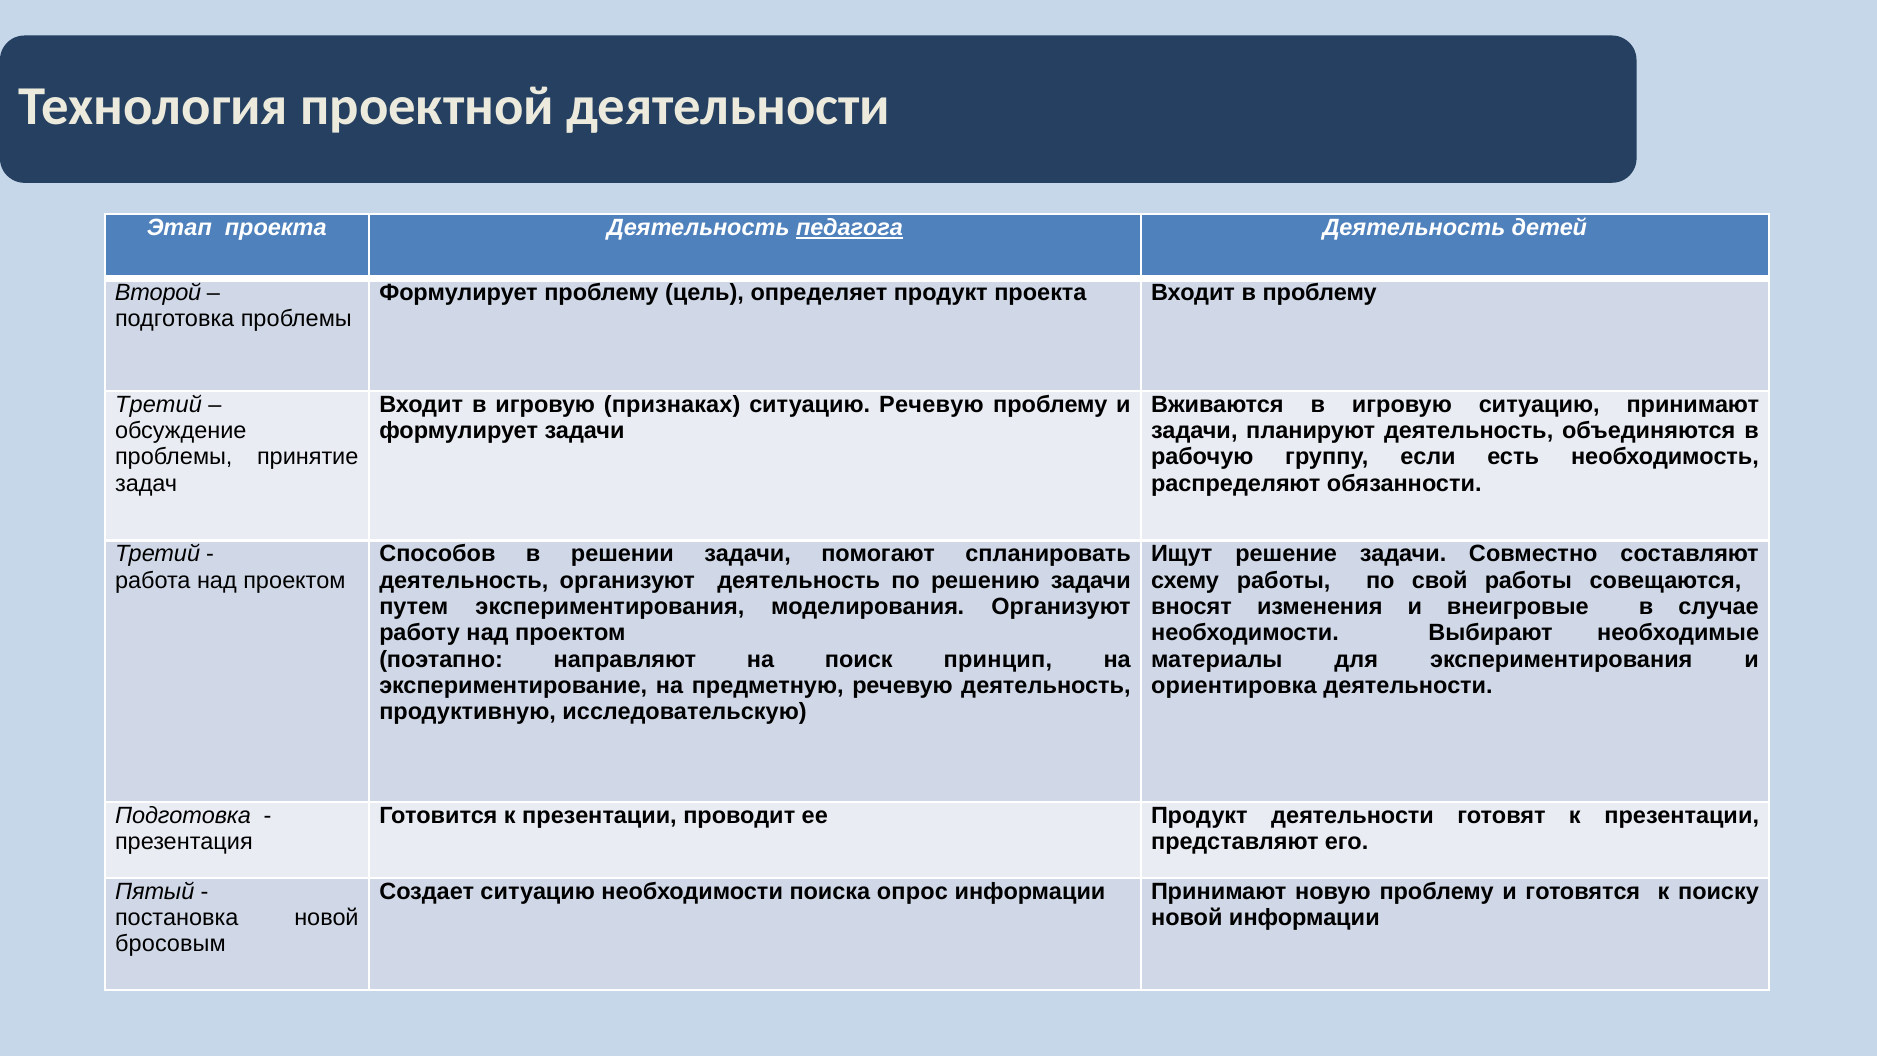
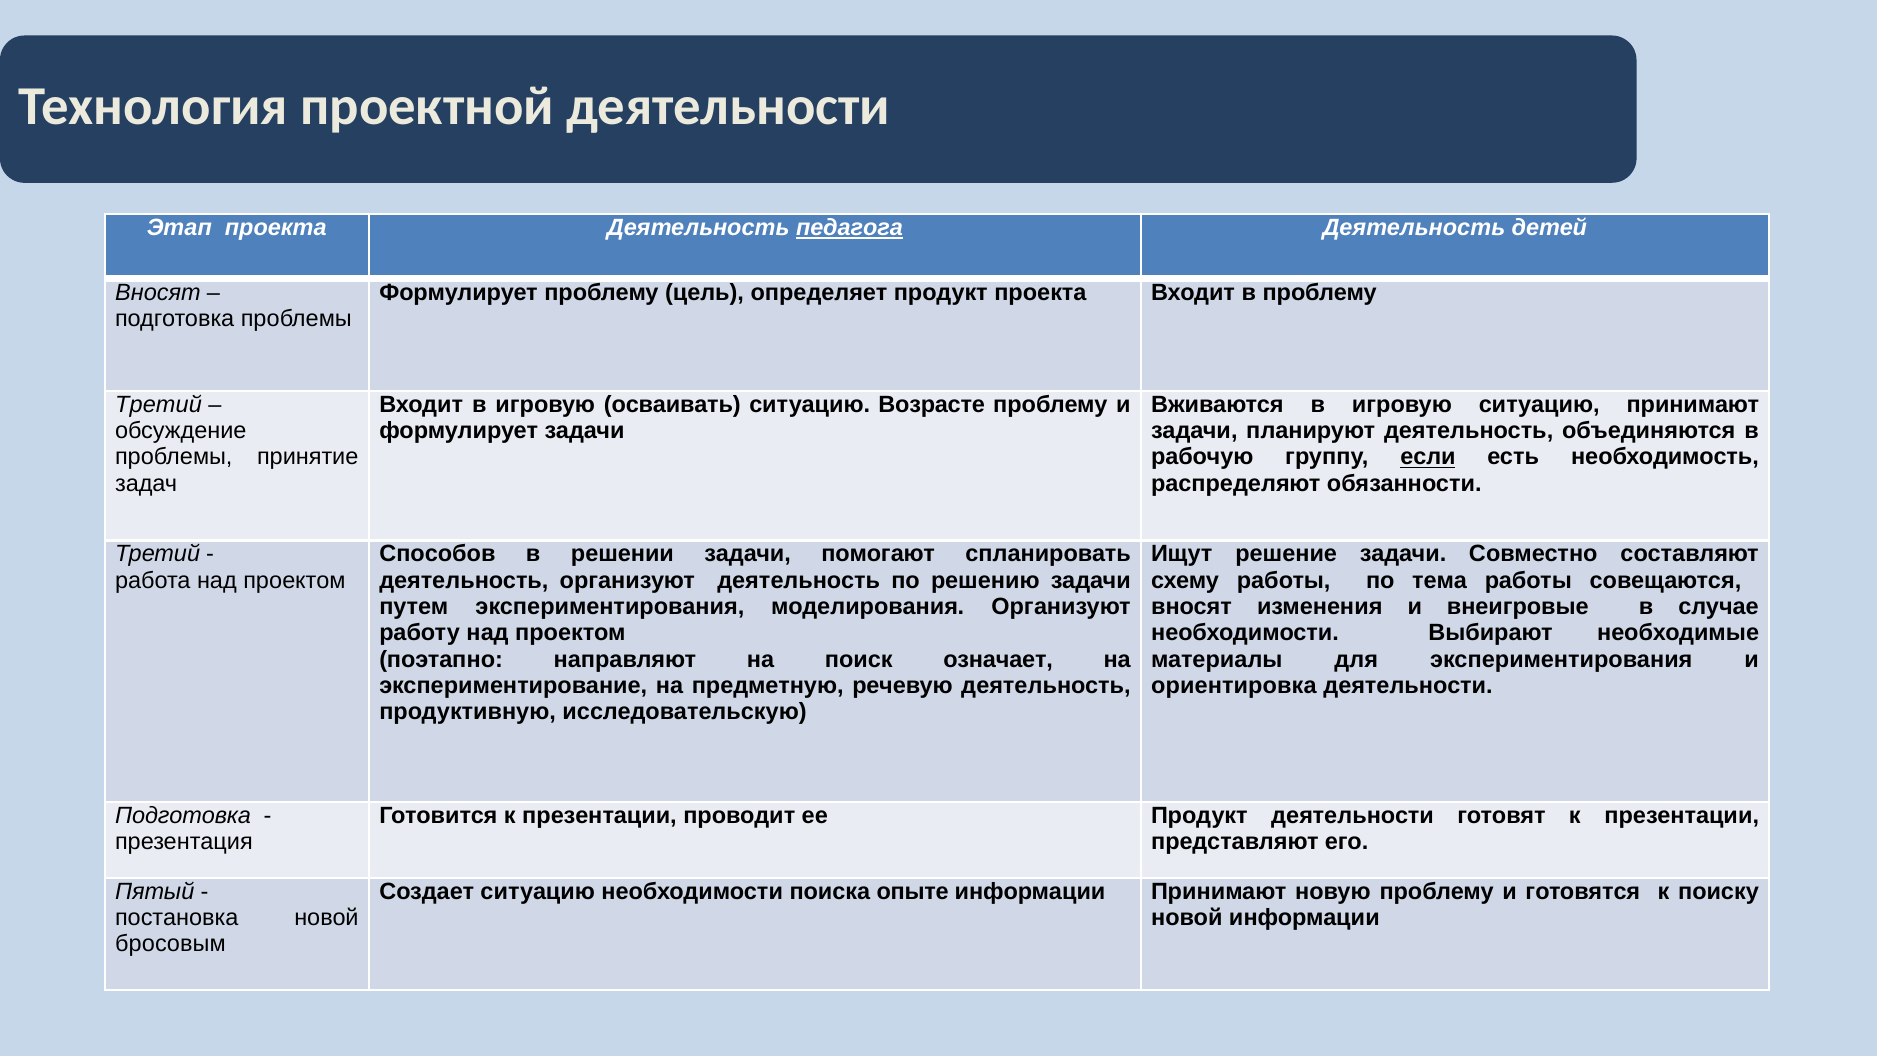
Второй at (158, 292): Второй -> Вносят
признаках: признаках -> осваивать
ситуацию Речевую: Речевую -> Возрасте
если underline: none -> present
свой: свой -> тема
принцип: принцип -> означает
опрос: опрос -> опыте
